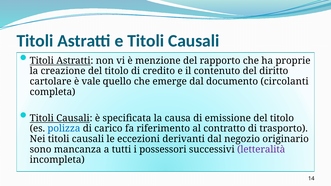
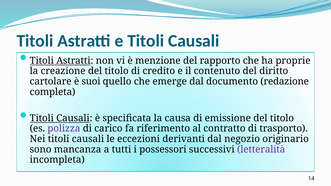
vale: vale -> suoi
circolanti: circolanti -> redazione
polizza colour: blue -> purple
